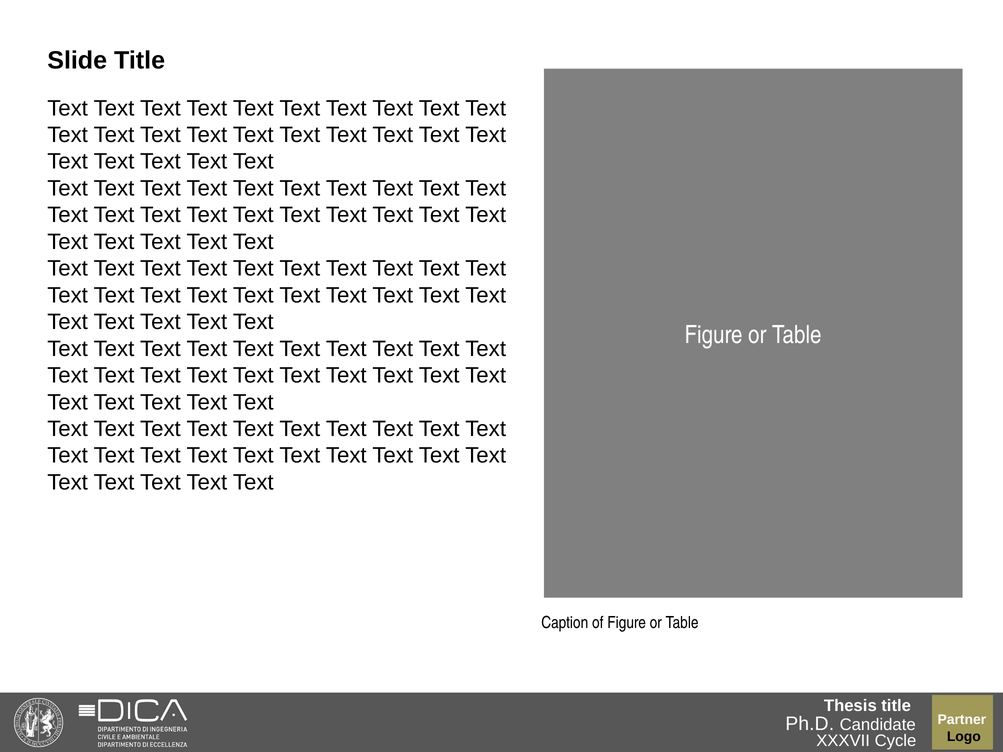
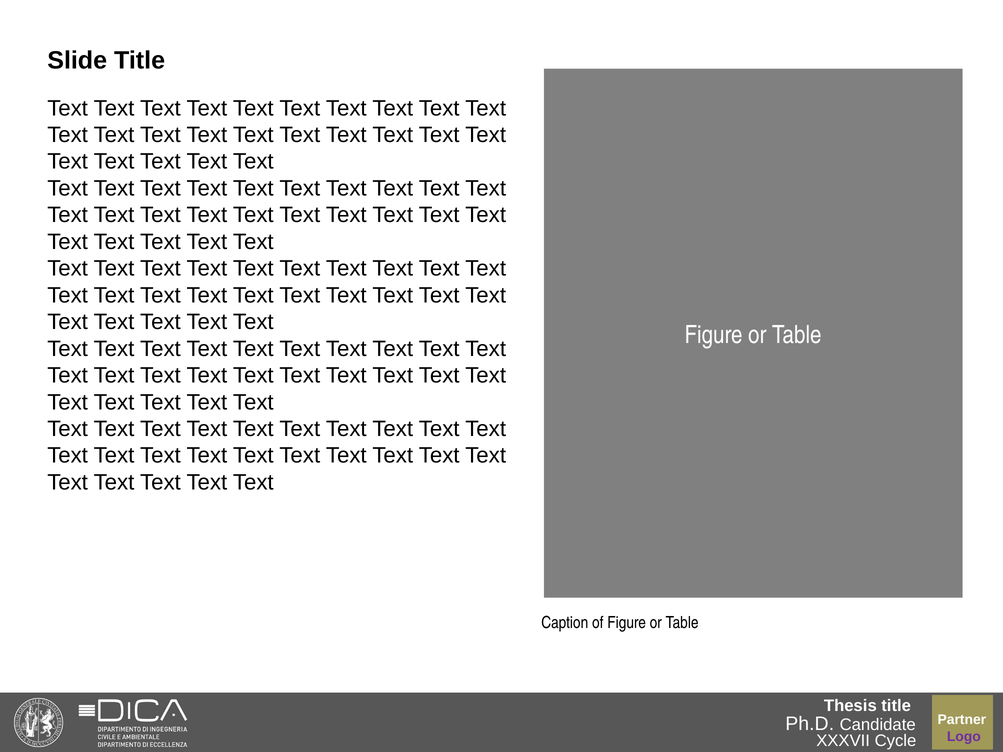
Logo colour: black -> purple
